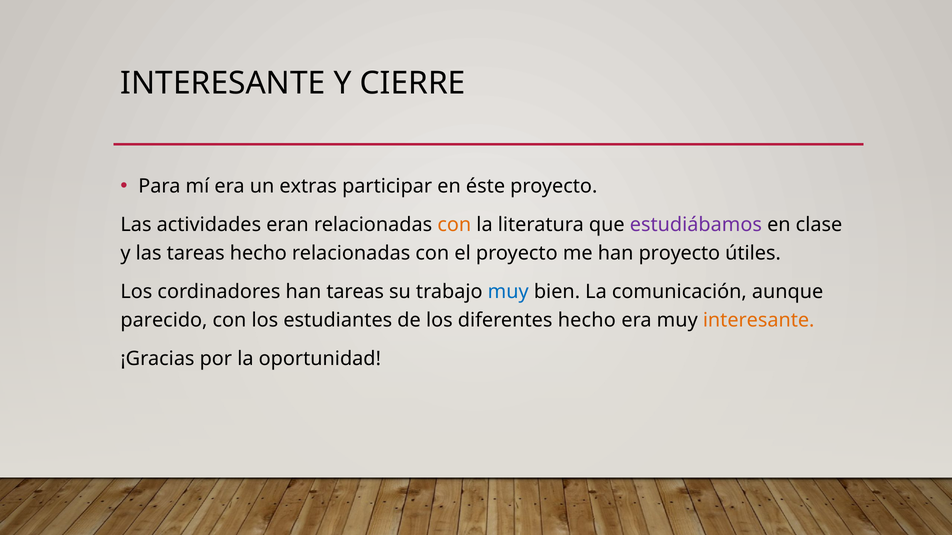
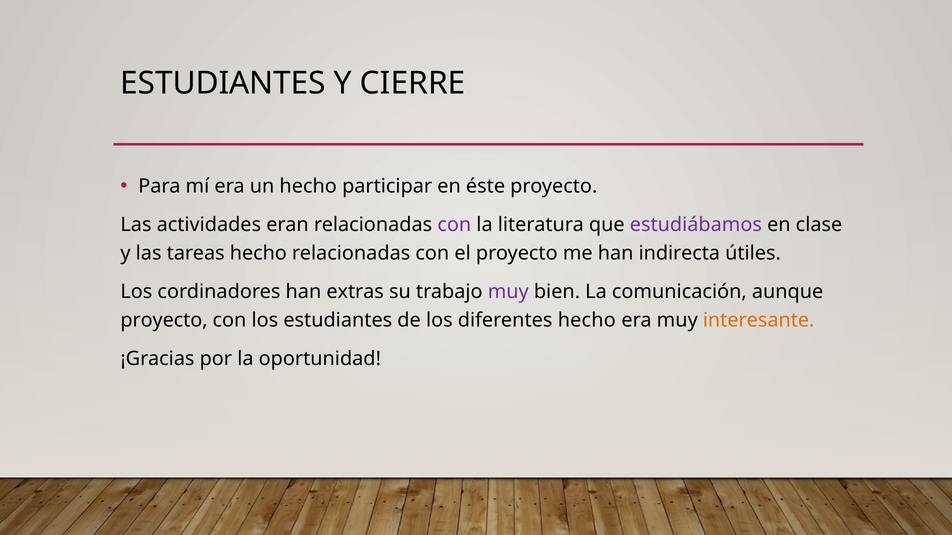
INTERESANTE at (223, 83): INTERESANTE -> ESTUDIANTES
un extras: extras -> hecho
con at (454, 225) colour: orange -> purple
han proyecto: proyecto -> indirecta
han tareas: tareas -> extras
muy at (508, 292) colour: blue -> purple
parecido at (164, 321): parecido -> proyecto
